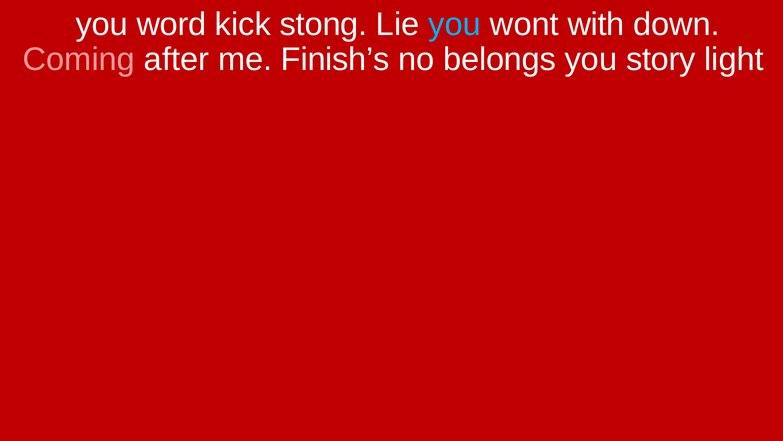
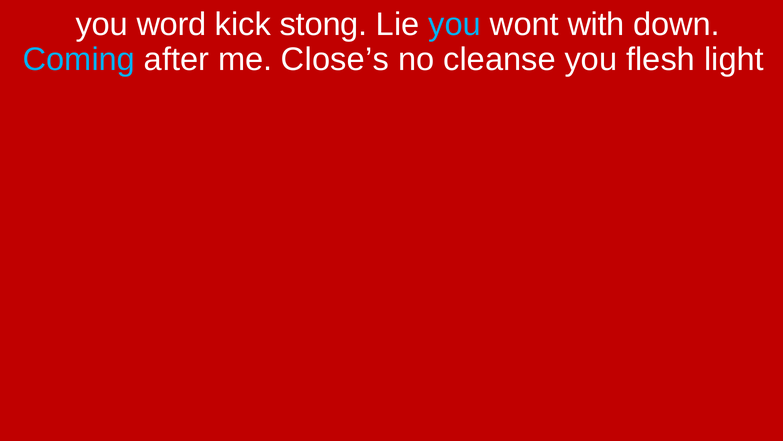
Coming colour: pink -> light blue
Finish’s: Finish’s -> Close’s
belongs: belongs -> cleanse
story: story -> flesh
